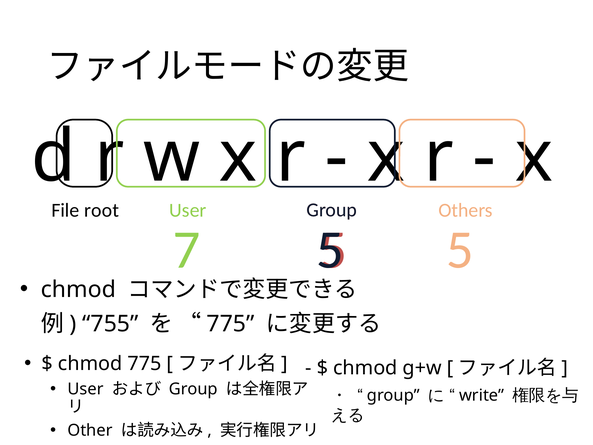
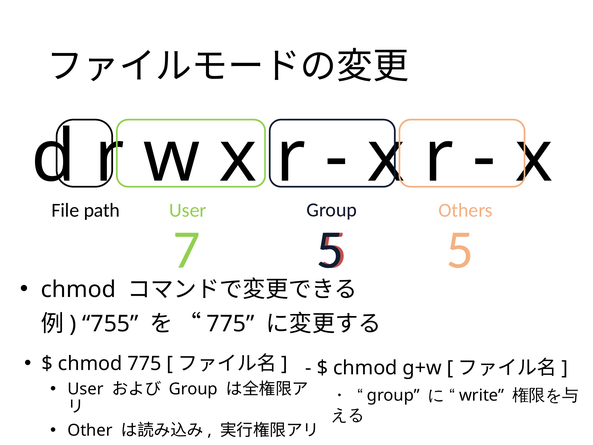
root: root -> path
